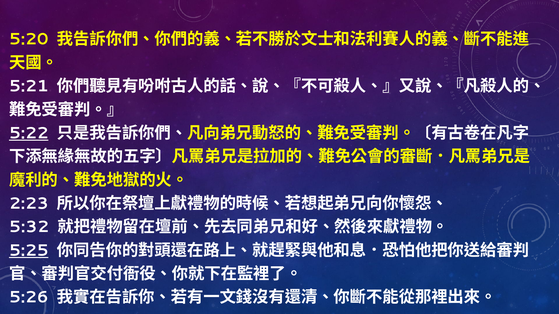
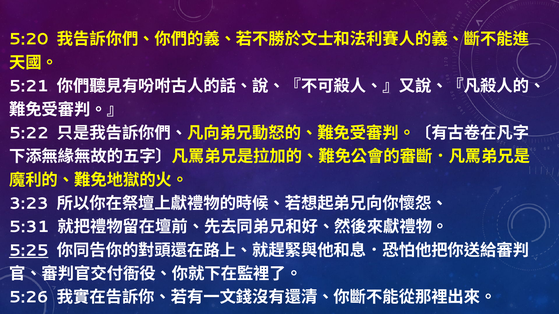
5:22 underline: present -> none
2:23: 2:23 -> 3:23
5:32: 5:32 -> 5:31
